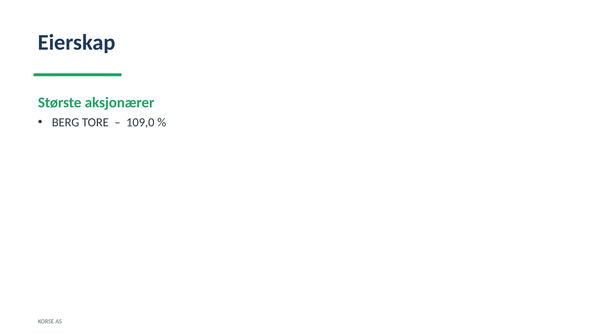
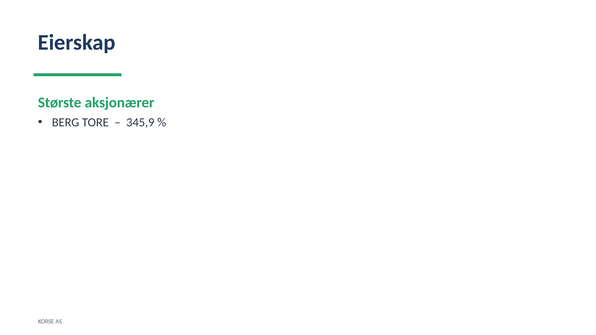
109,0: 109,0 -> 345,9
